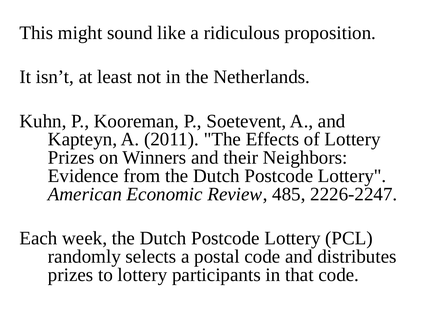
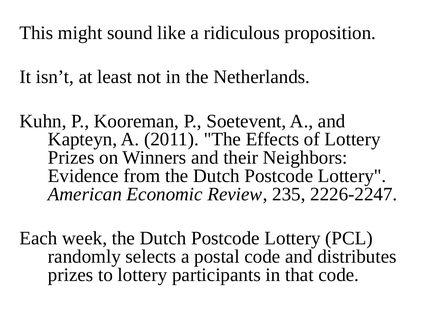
485: 485 -> 235
